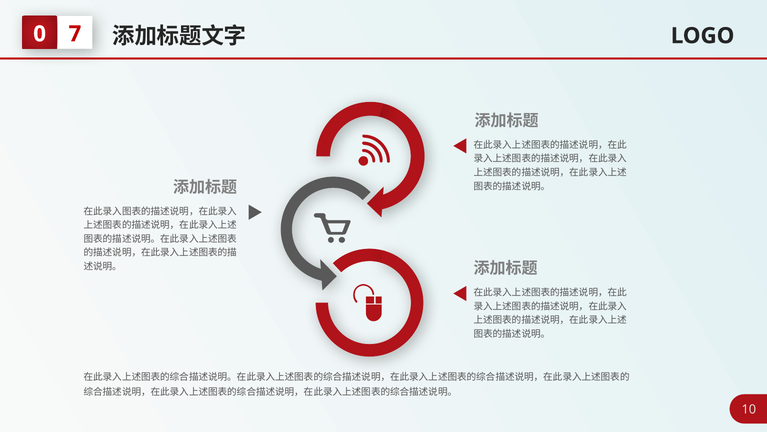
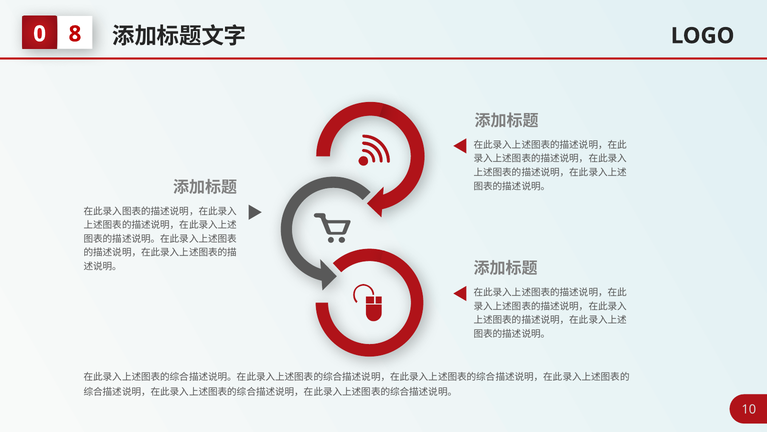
7: 7 -> 8
